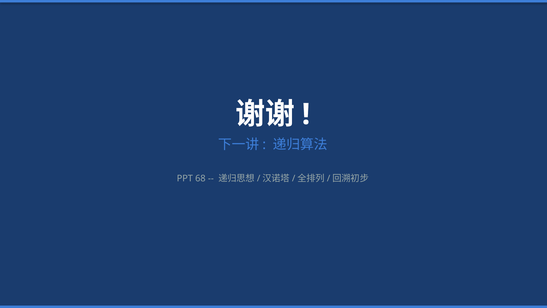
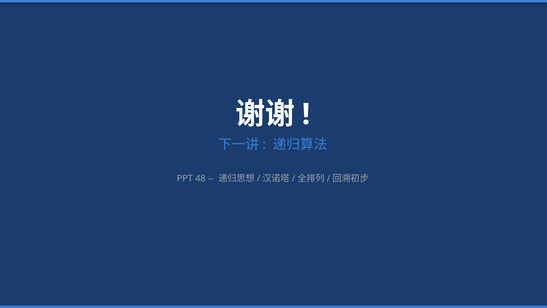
68: 68 -> 48
